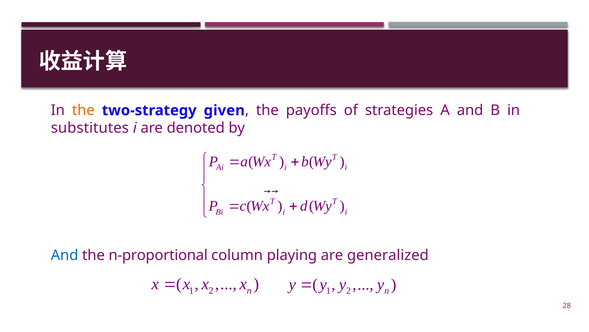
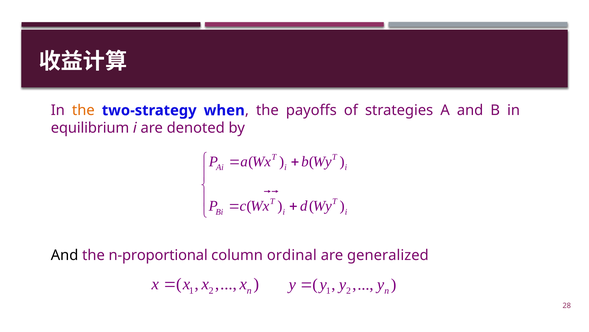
given: given -> when
substitutes: substitutes -> equilibrium
And at (65, 255) colour: blue -> black
playing: playing -> ordinal
